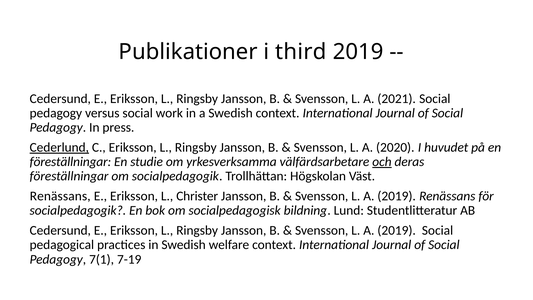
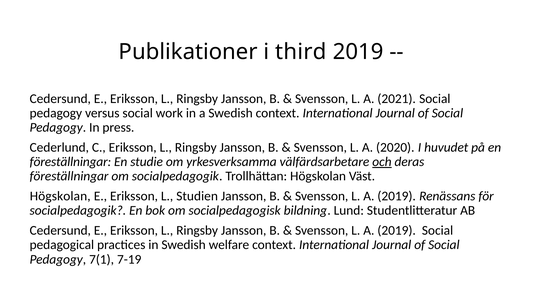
Cederlund underline: present -> none
Renässans at (60, 196): Renässans -> Högskolan
Christer: Christer -> Studien
